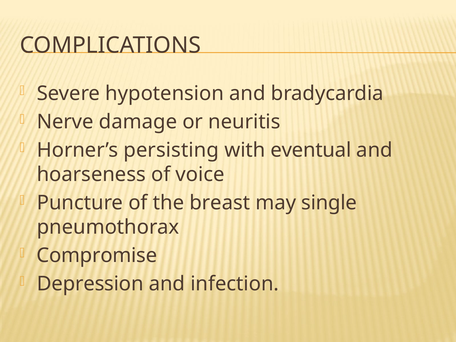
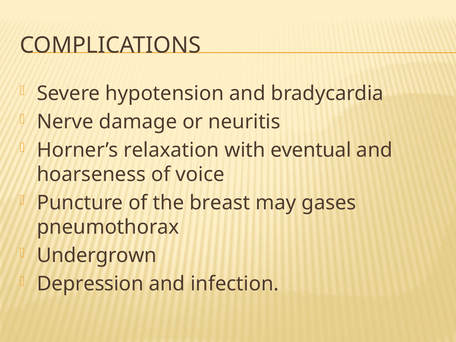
persisting: persisting -> relaxation
single: single -> gases
Compromise: Compromise -> Undergrown
